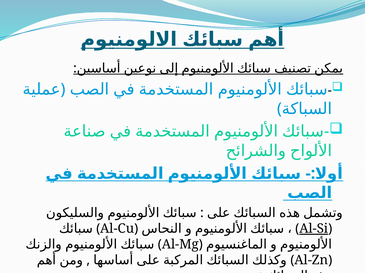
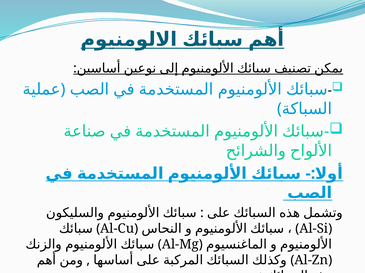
Al-Si underline: present -> none
